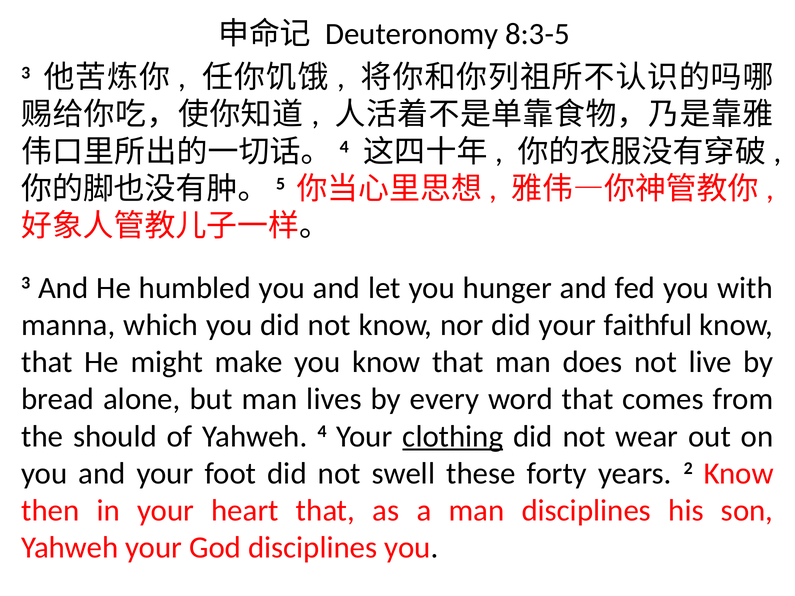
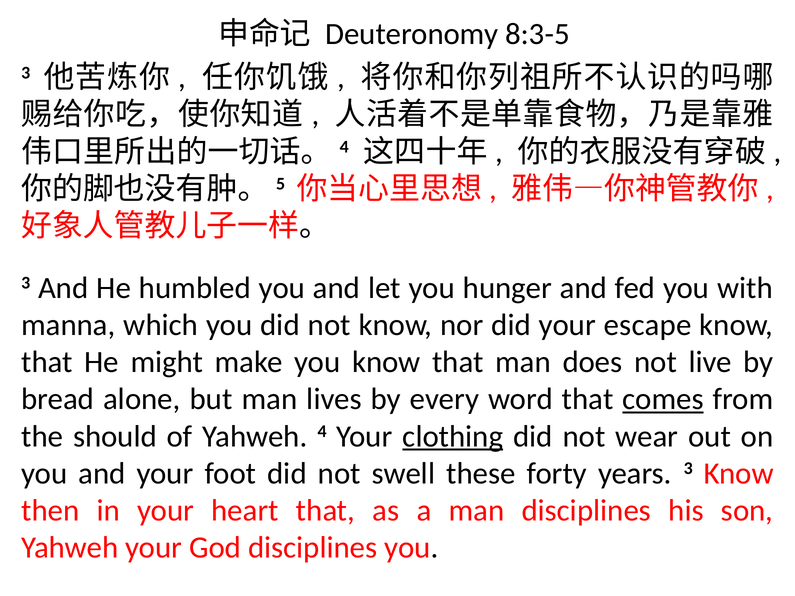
faithful: faithful -> escape
comes underline: none -> present
years 2: 2 -> 3
